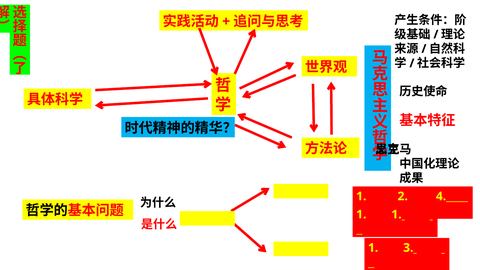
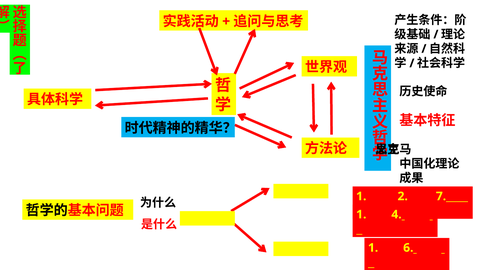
4: 4 -> 7
1 1: 1 -> 4
3: 3 -> 6
